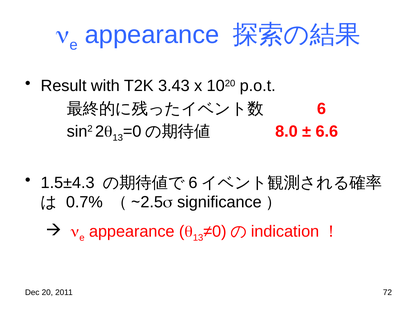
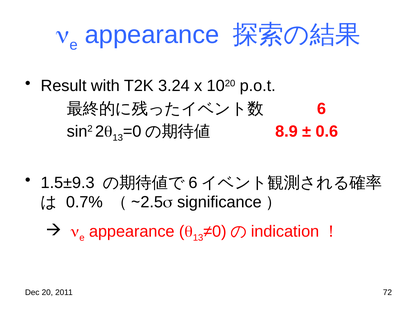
3.43: 3.43 -> 3.24
8.0: 8.0 -> 8.9
6.6: 6.6 -> 0.6
1.5±4.3: 1.5±4.3 -> 1.5±9.3
